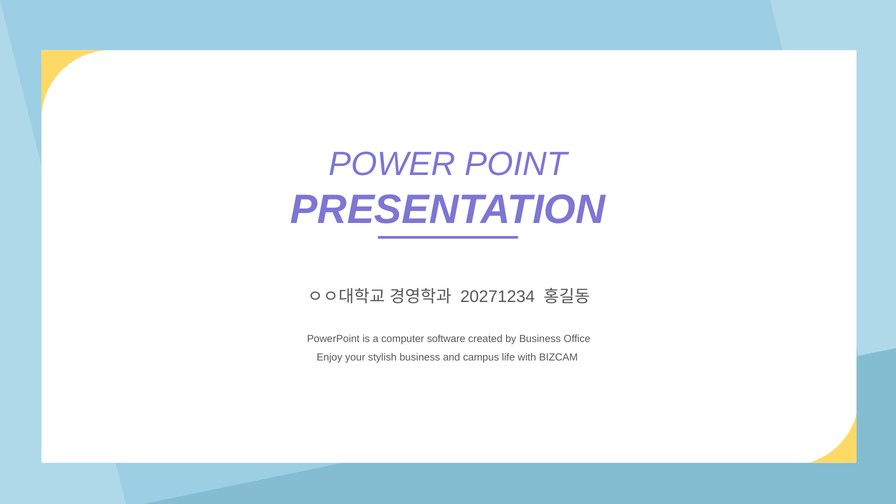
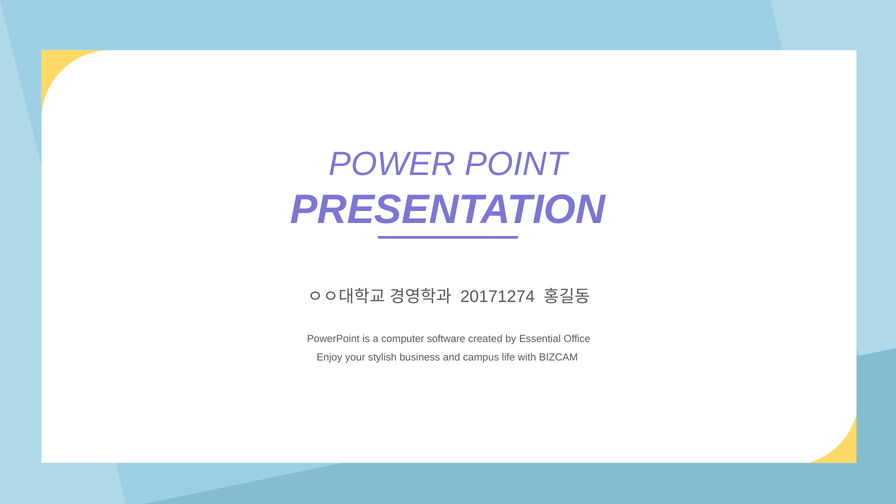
20271234: 20271234 -> 20171274
by Business: Business -> Essential
